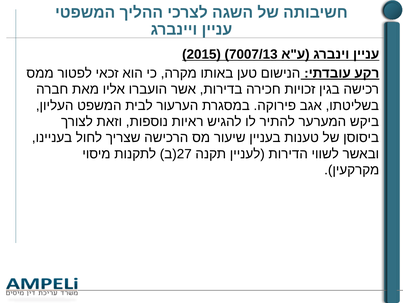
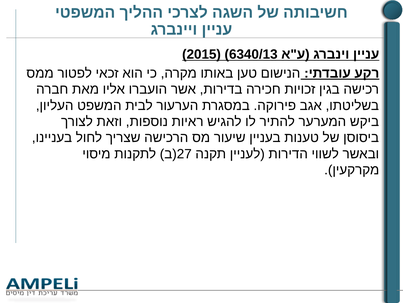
7007/13: 7007/13 -> 6340/13
